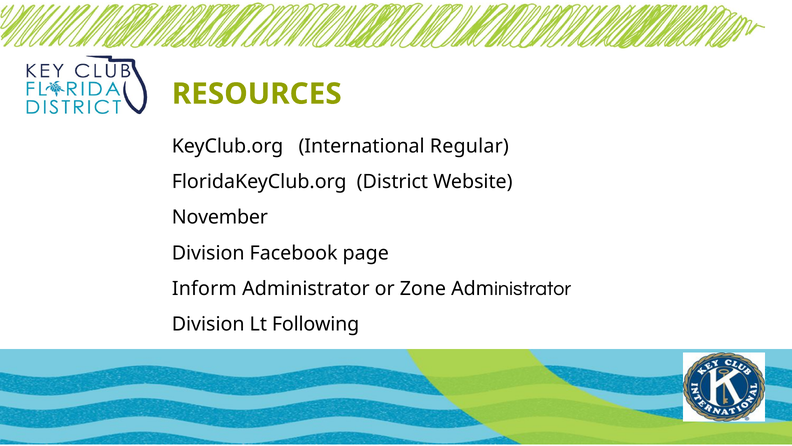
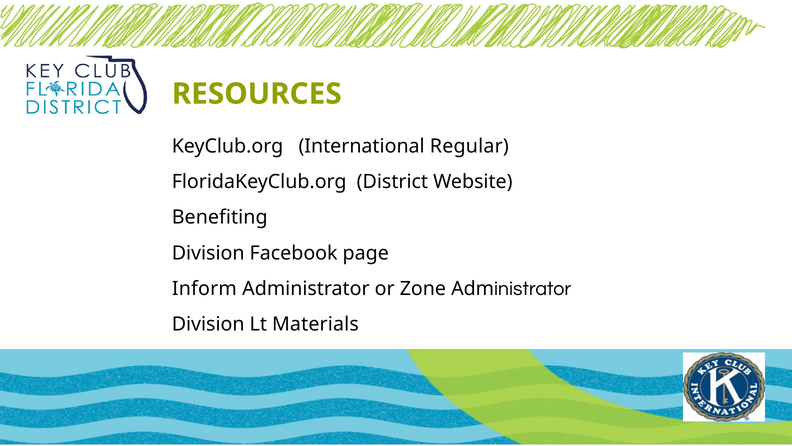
November: November -> Benefiting
Following: Following -> Materials
